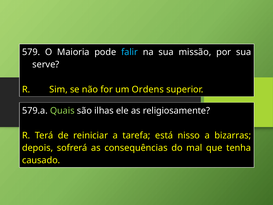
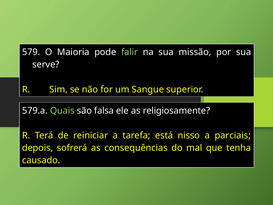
falir colour: light blue -> light green
Ordens: Ordens -> Sangue
ilhas: ilhas -> falsa
bizarras: bizarras -> parciais
